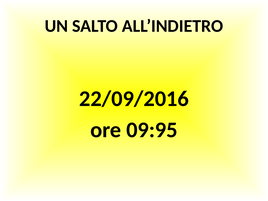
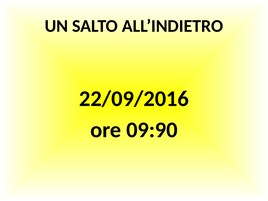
09:95: 09:95 -> 09:90
